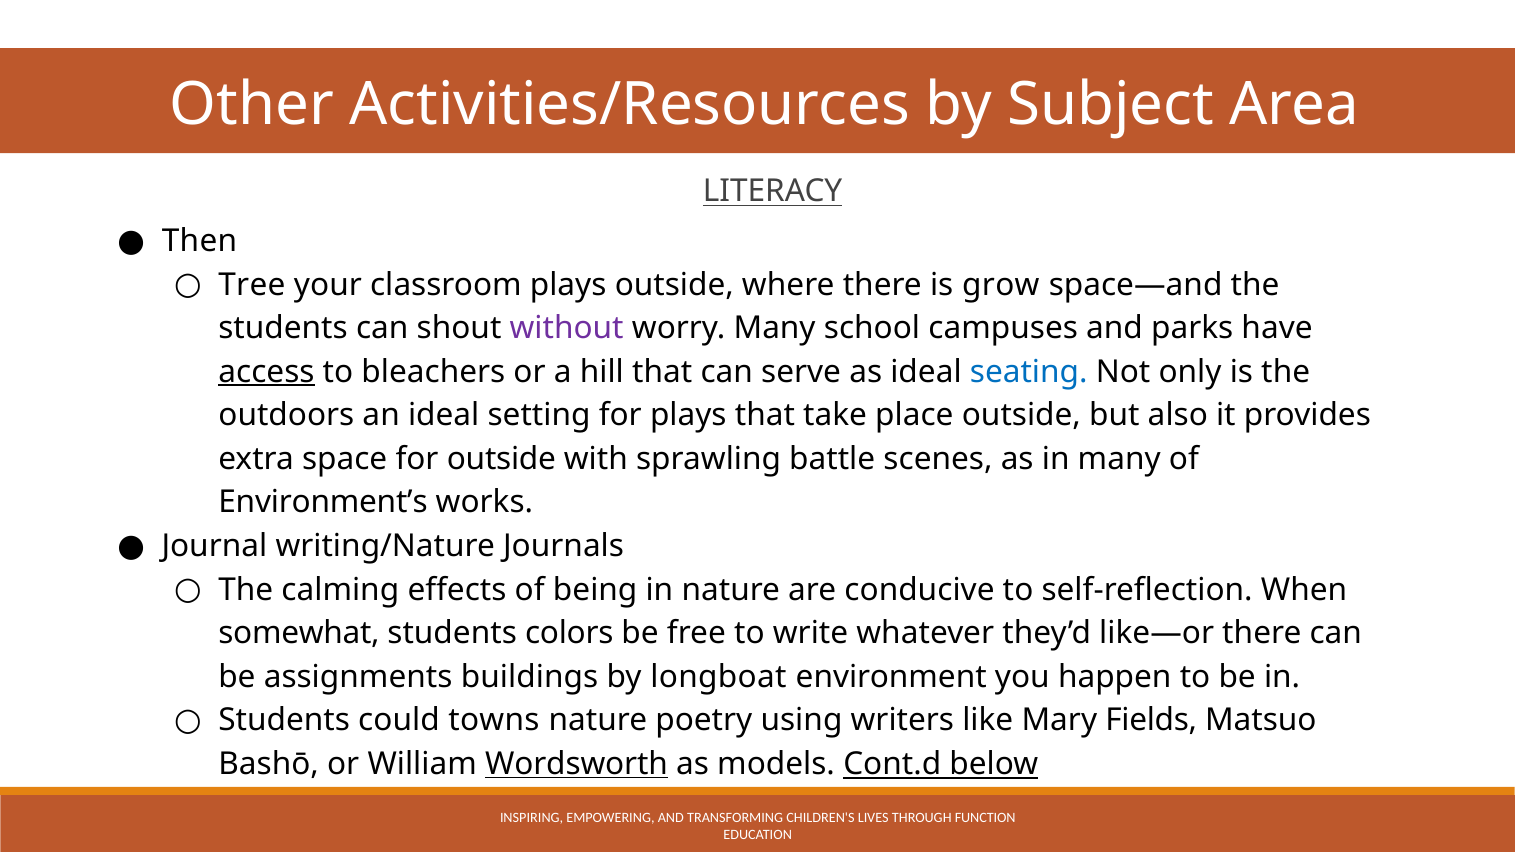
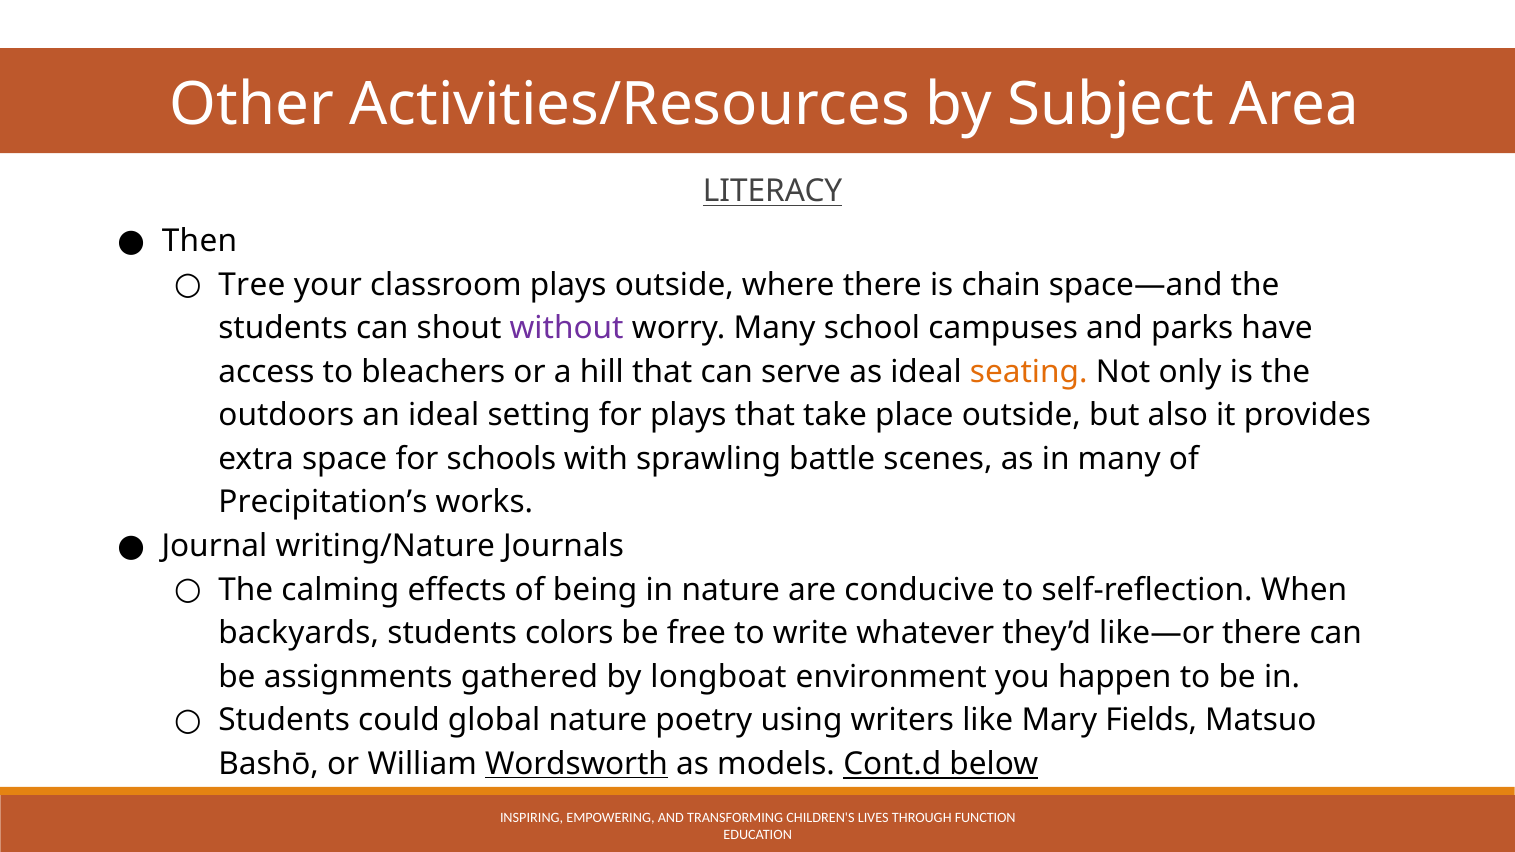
grow: grow -> chain
access underline: present -> none
seating colour: blue -> orange
for outside: outside -> schools
Environment’s: Environment’s -> Precipitation’s
somewhat: somewhat -> backyards
buildings: buildings -> gathered
towns: towns -> global
